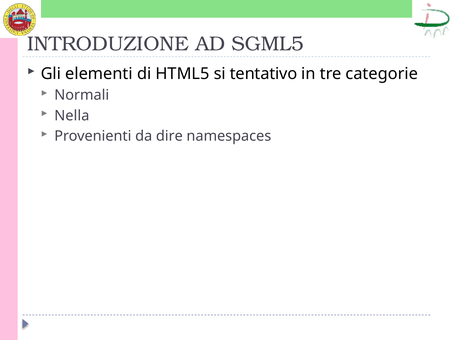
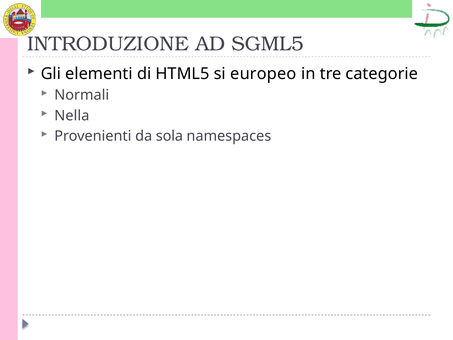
tentativo: tentativo -> europeo
dire: dire -> sola
